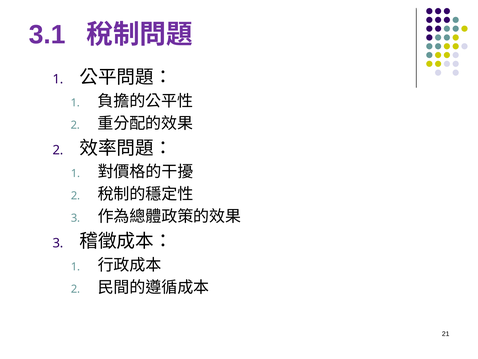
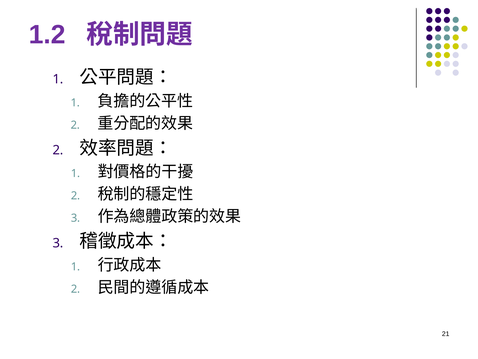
3.1: 3.1 -> 1.2
